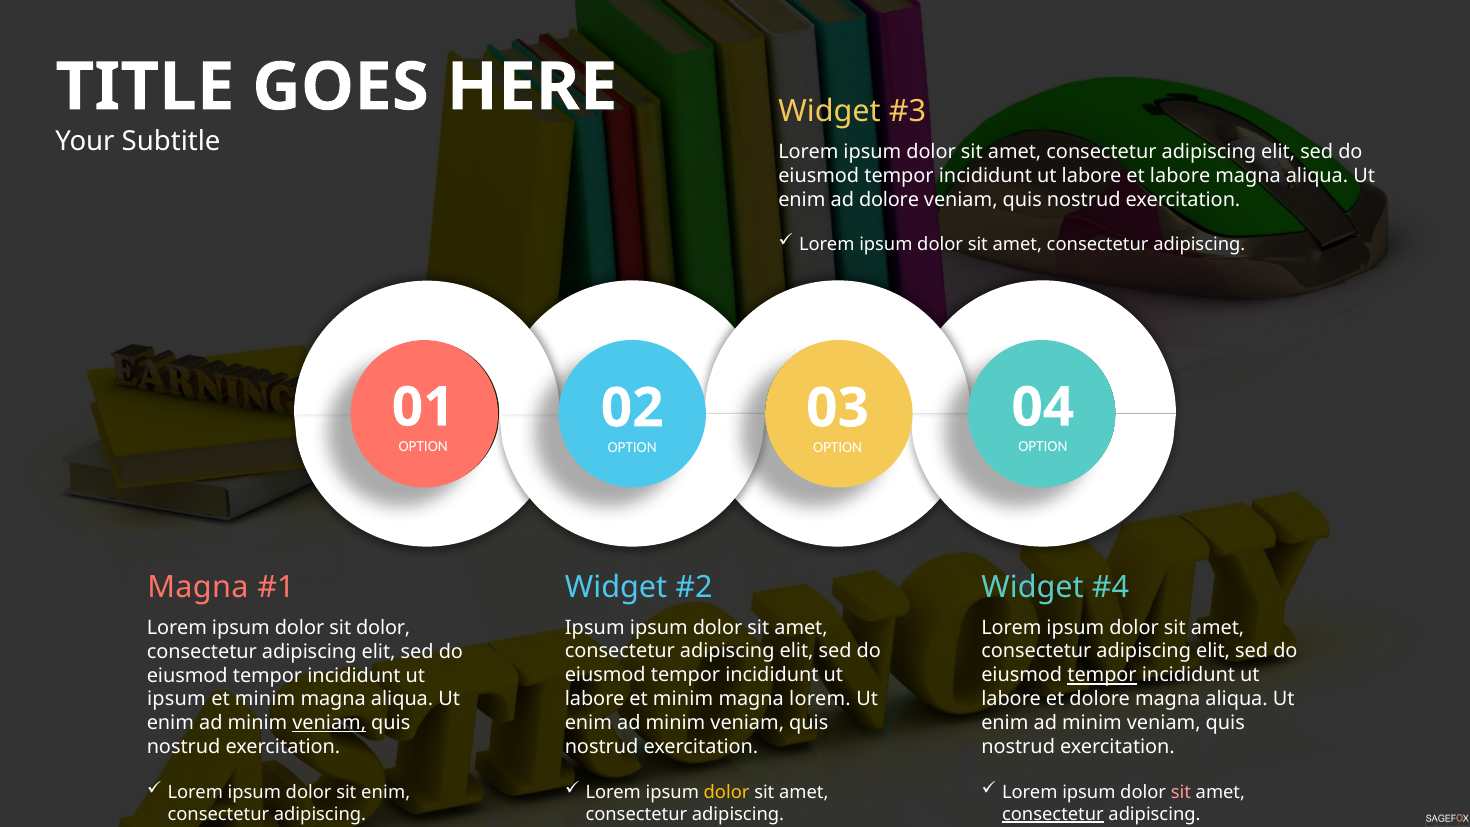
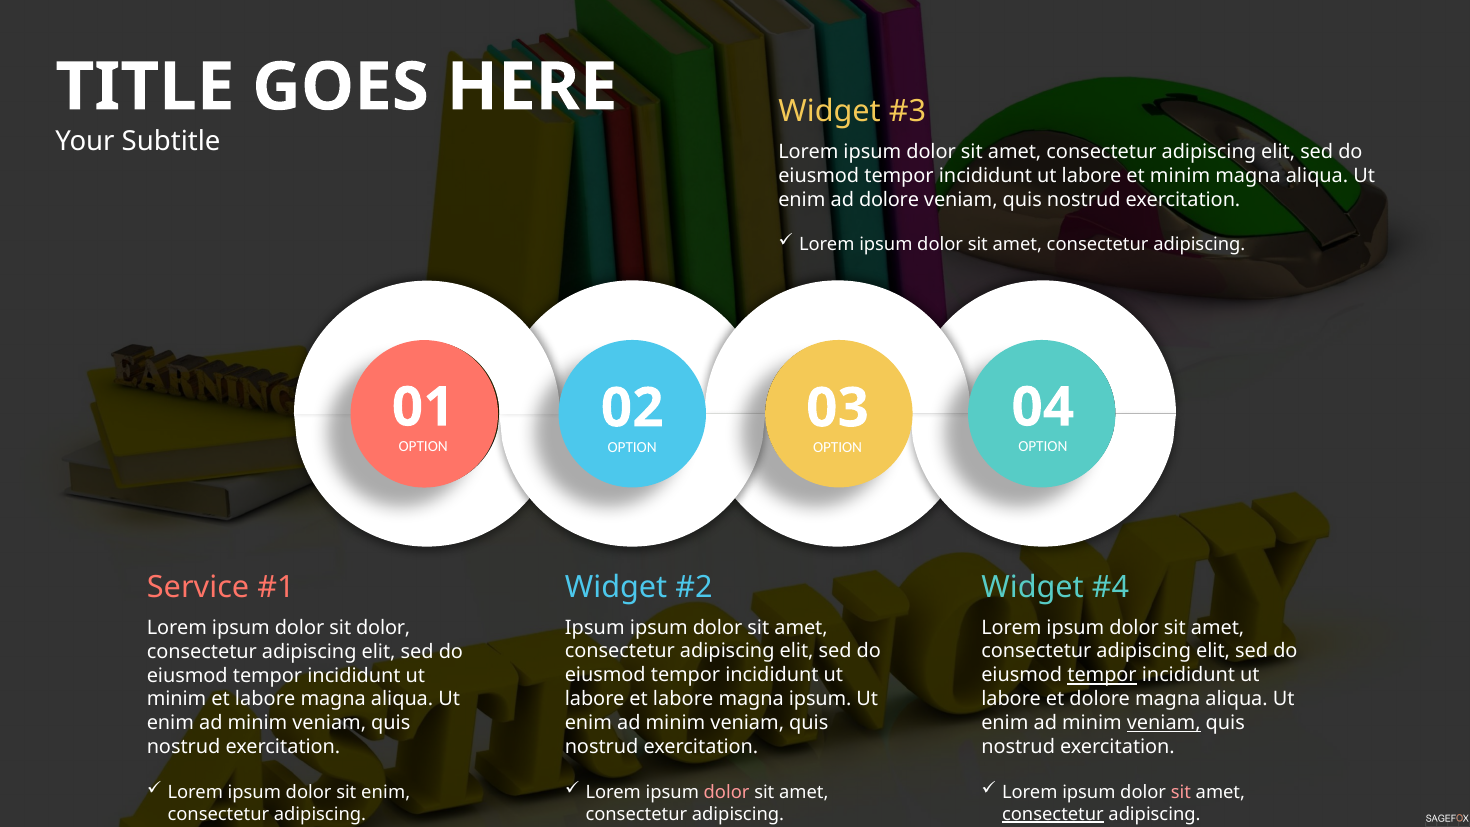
et labore: labore -> minim
Magna at (198, 587): Magna -> Service
labore et minim: minim -> labore
magna lorem: lorem -> ipsum
ipsum at (176, 699): ipsum -> minim
minim at (265, 699): minim -> labore
veniam at (1164, 723) underline: none -> present
veniam at (329, 723) underline: present -> none
dolor at (727, 792) colour: yellow -> pink
